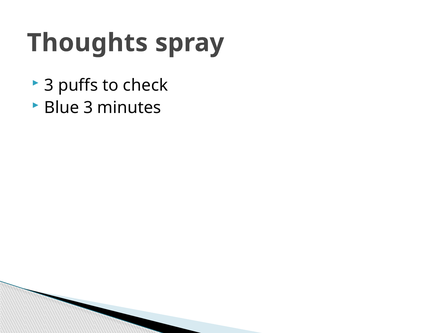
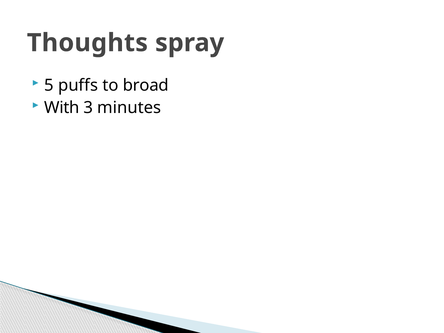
3 at (49, 85): 3 -> 5
check: check -> broad
Blue: Blue -> With
